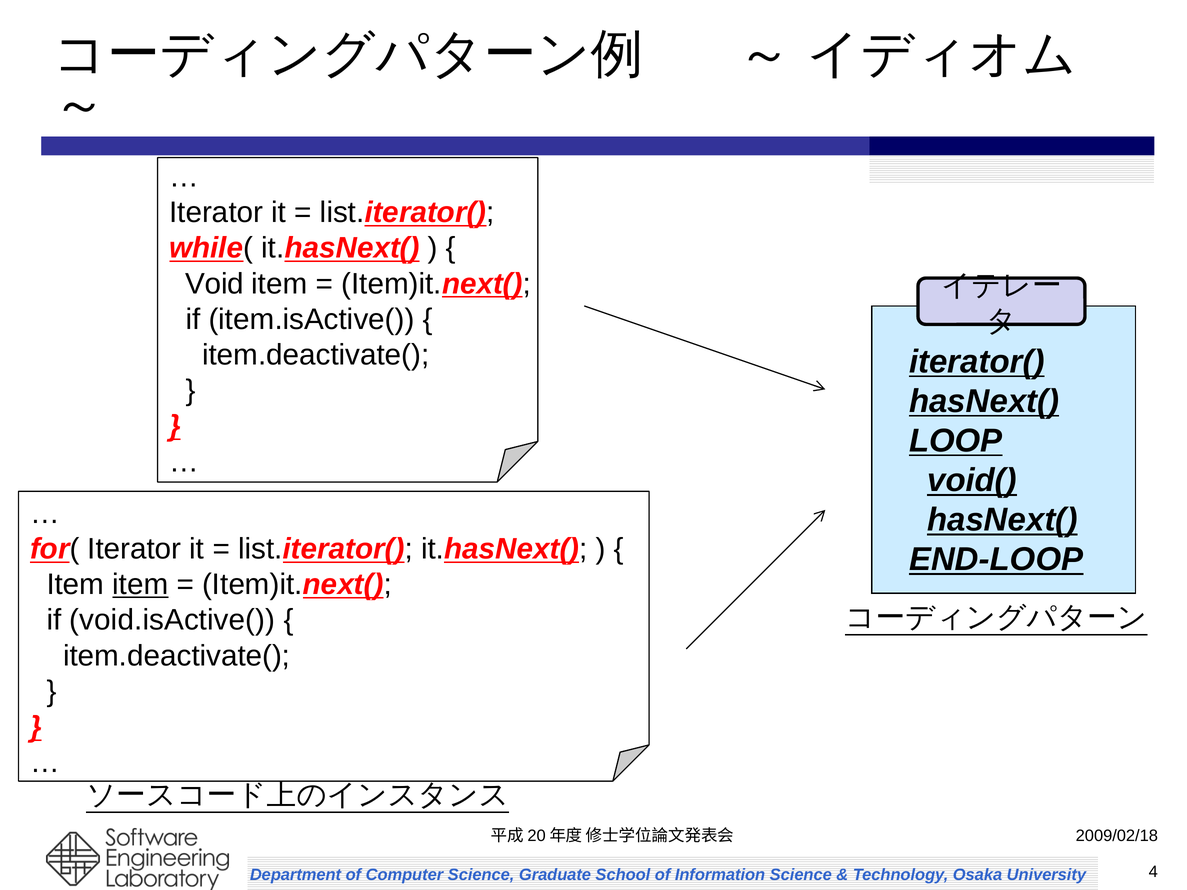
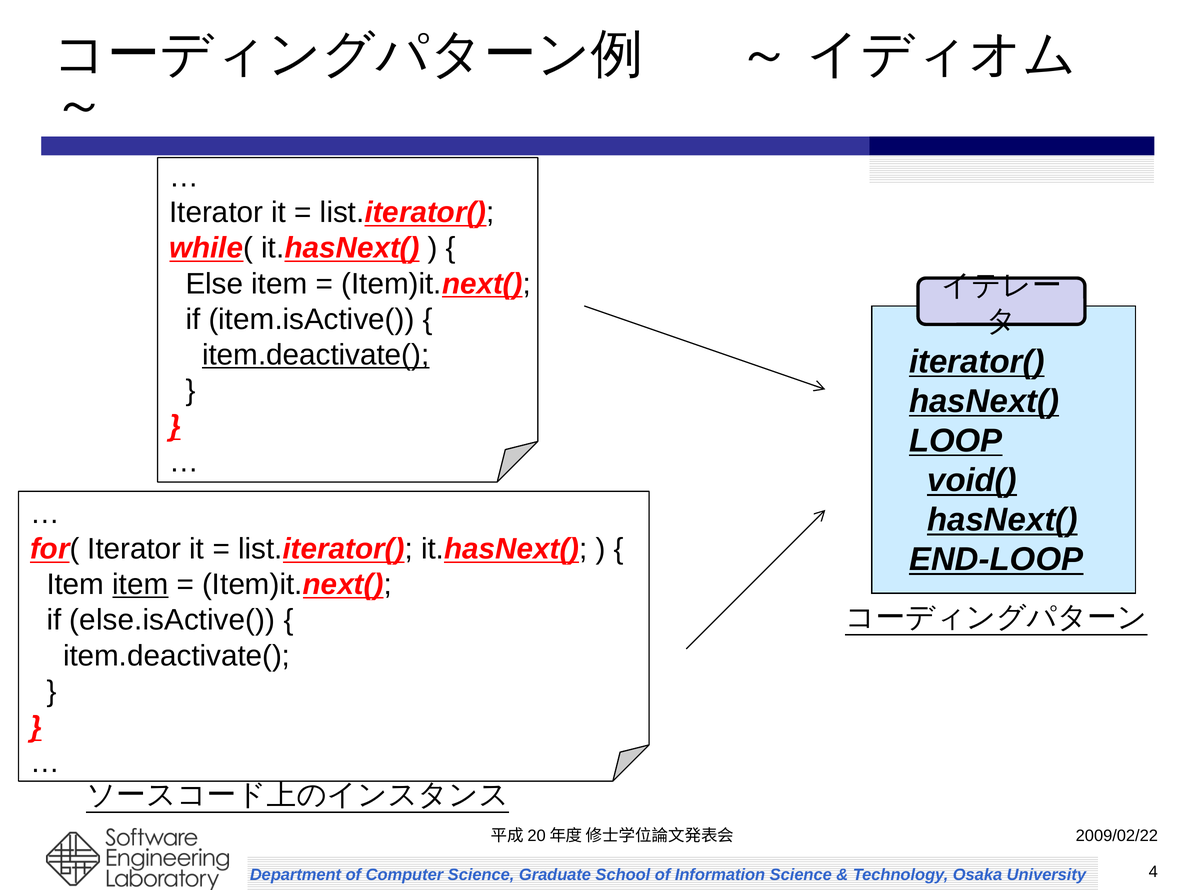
Void: Void -> Else
item.deactivate( at (316, 355) underline: none -> present
void.isActive(: void.isActive( -> else.isActive(
2009/02/18: 2009/02/18 -> 2009/02/22
